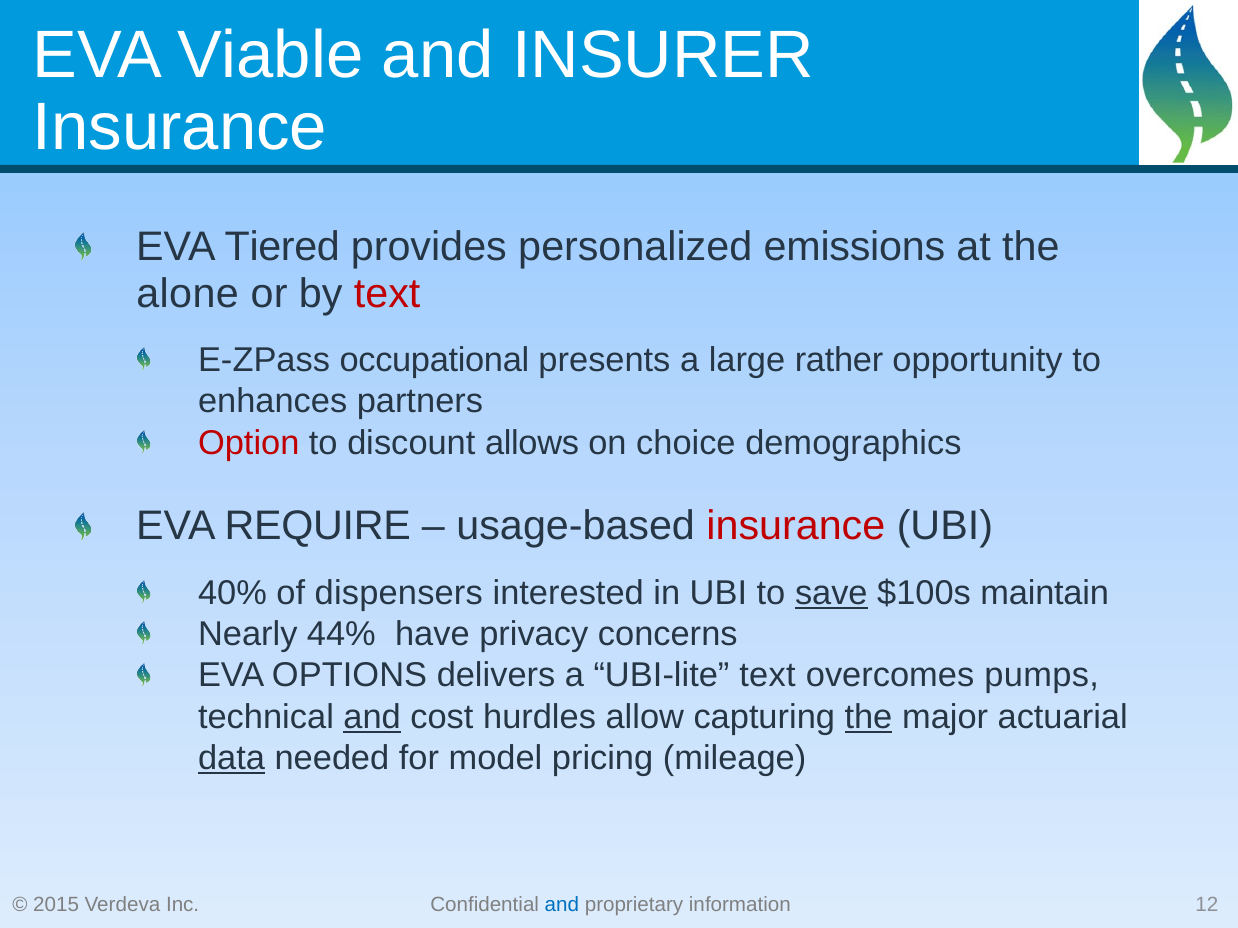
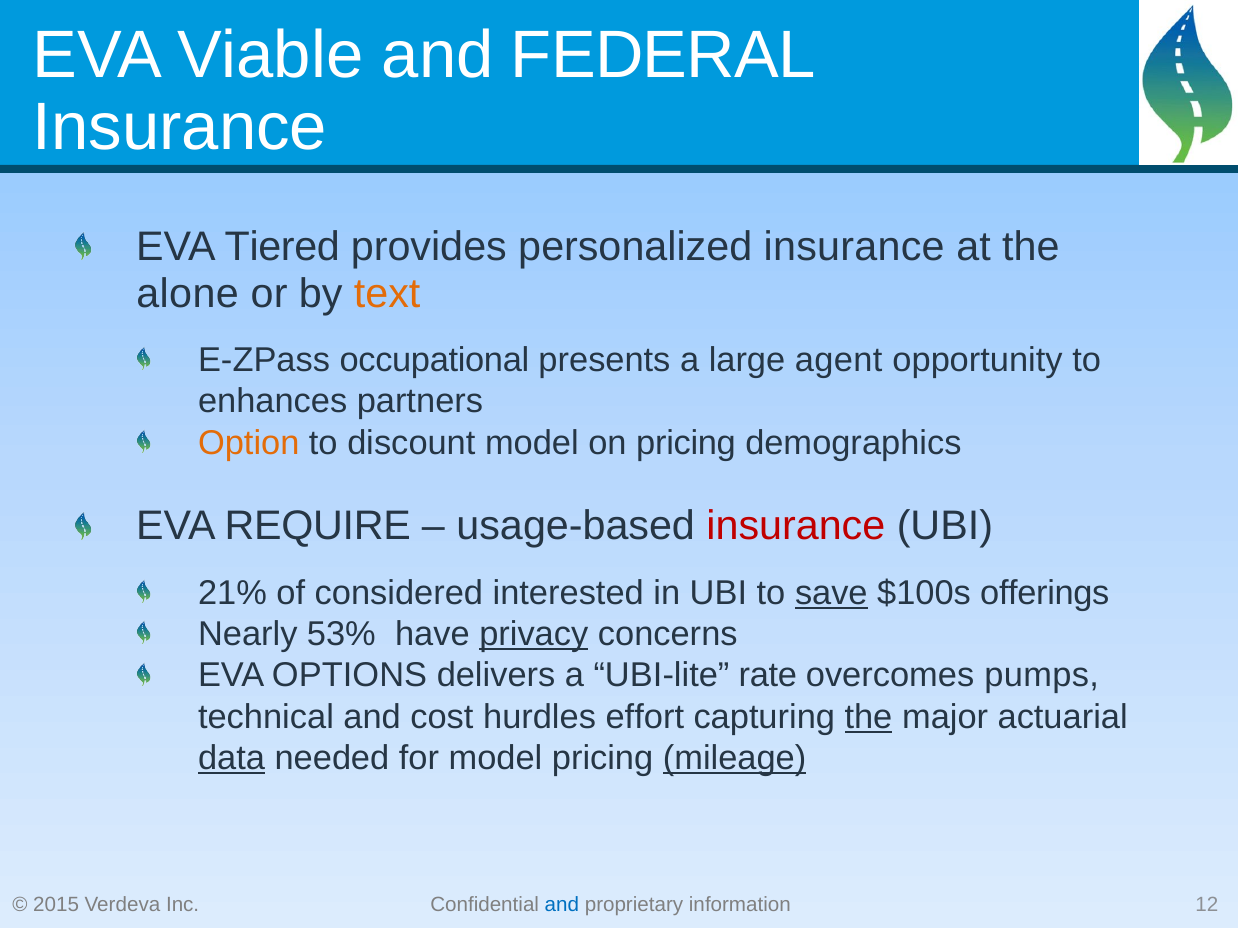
INSURER: INSURER -> FEDERAL
personalized emissions: emissions -> insurance
text at (387, 294) colour: red -> orange
rather: rather -> agent
Option colour: red -> orange
discount allows: allows -> model
on choice: choice -> pricing
40%: 40% -> 21%
dispensers: dispensers -> considered
maintain: maintain -> offerings
44%: 44% -> 53%
privacy underline: none -> present
UBI-lite text: text -> rate
and at (372, 717) underline: present -> none
allow: allow -> effort
mileage underline: none -> present
